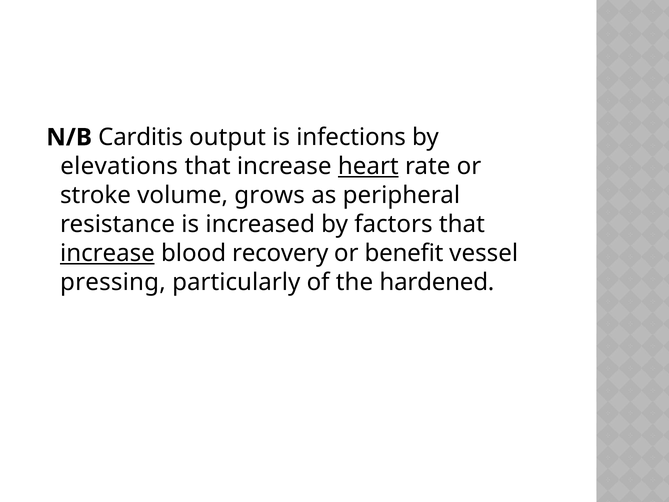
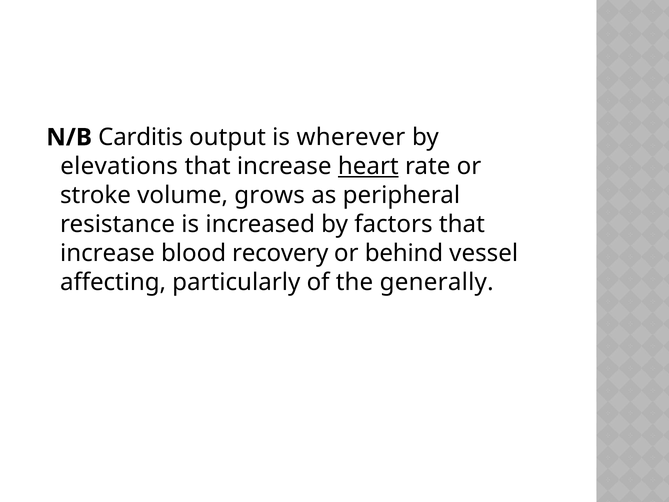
infections: infections -> wherever
increase at (107, 253) underline: present -> none
benefit: benefit -> behind
pressing: pressing -> affecting
hardened: hardened -> generally
